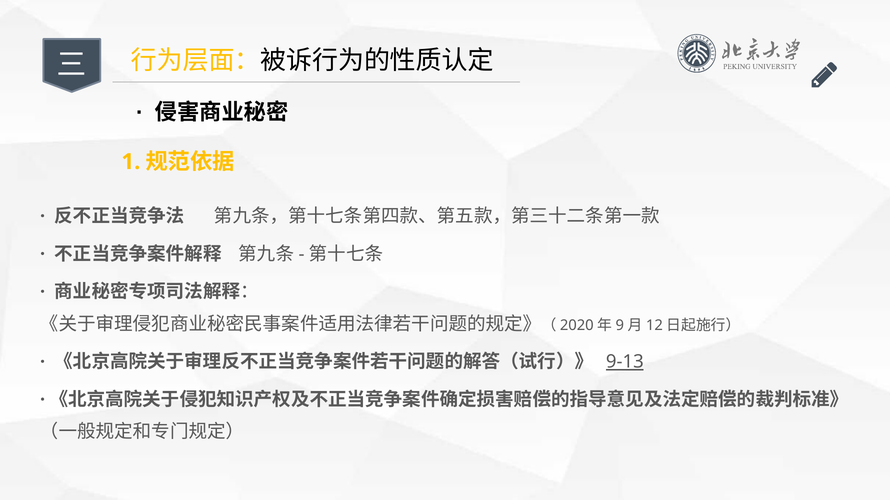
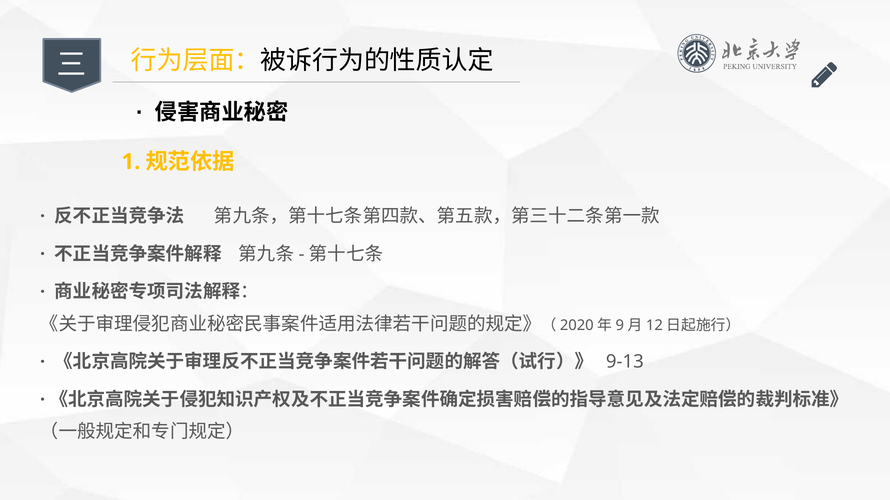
9-13 underline: present -> none
